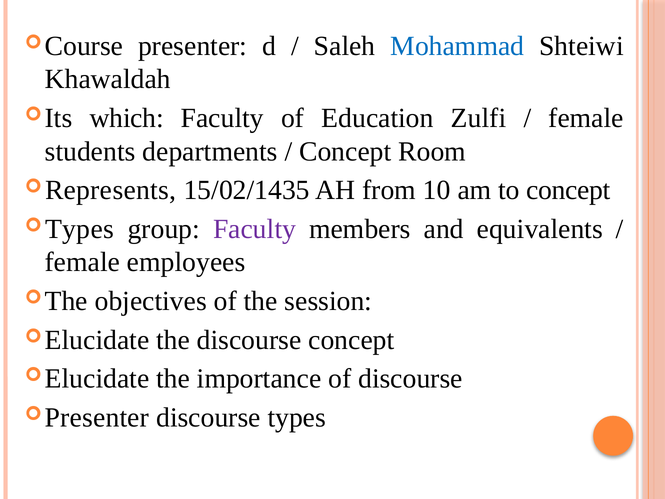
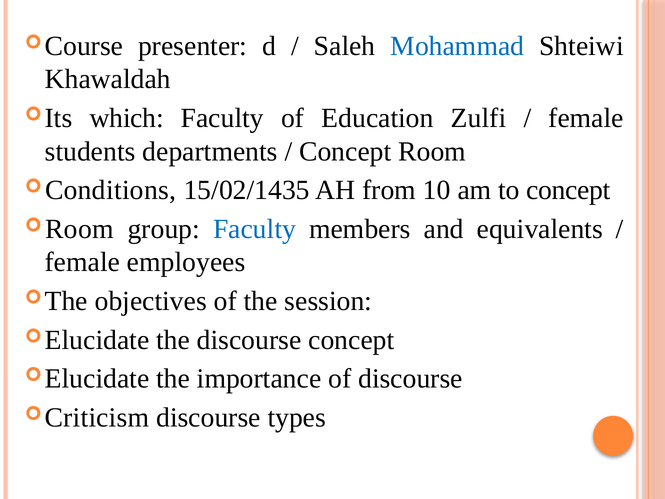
Represents: Represents -> Conditions
Types at (80, 229): Types -> Room
Faculty at (255, 229) colour: purple -> blue
Presenter at (97, 417): Presenter -> Criticism
